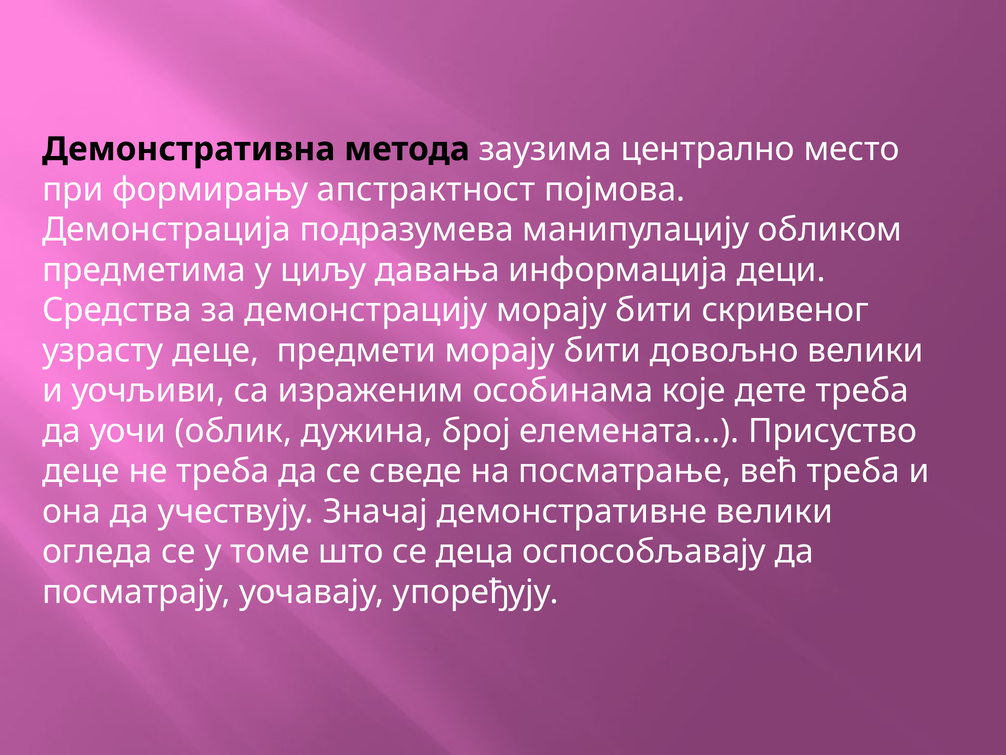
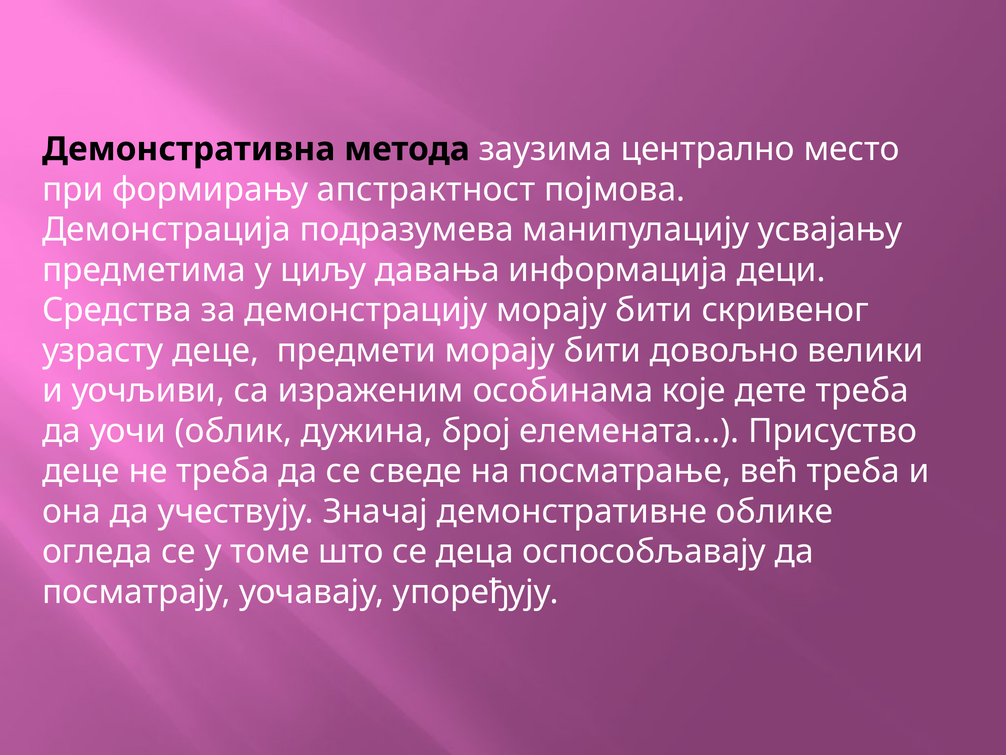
обликом: обликом -> усвајању
демонстративне велики: велики -> облике
